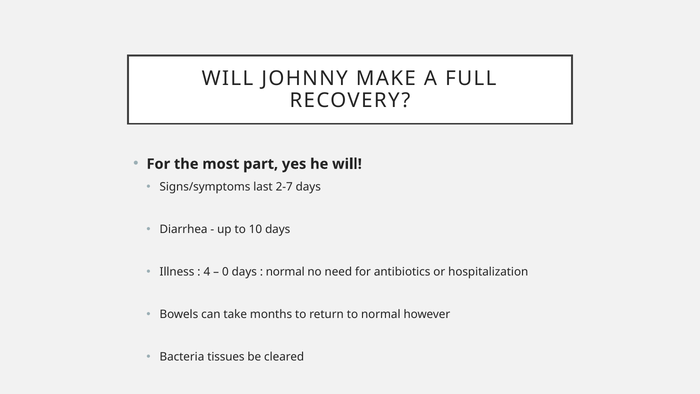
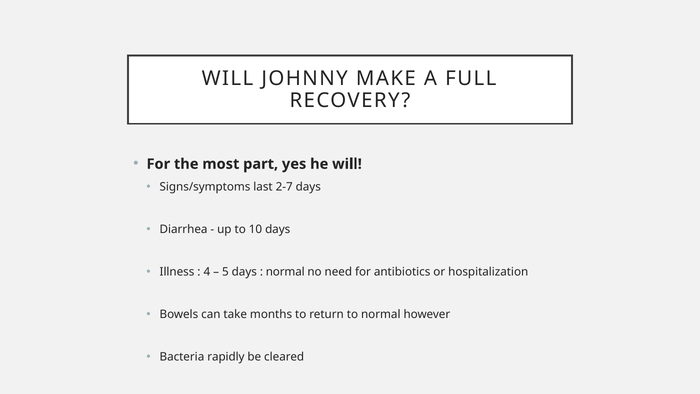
0: 0 -> 5
tissues: tissues -> rapidly
